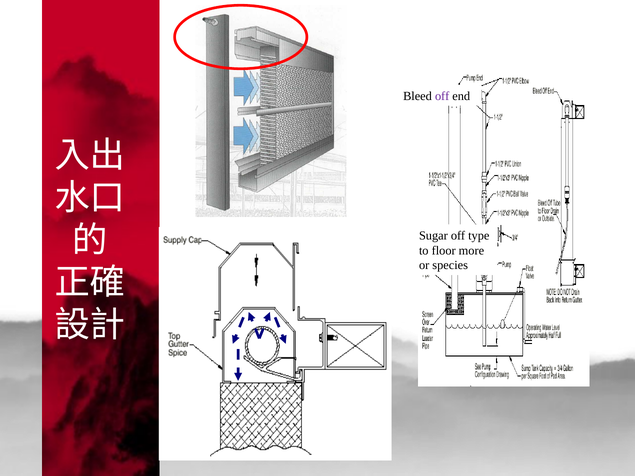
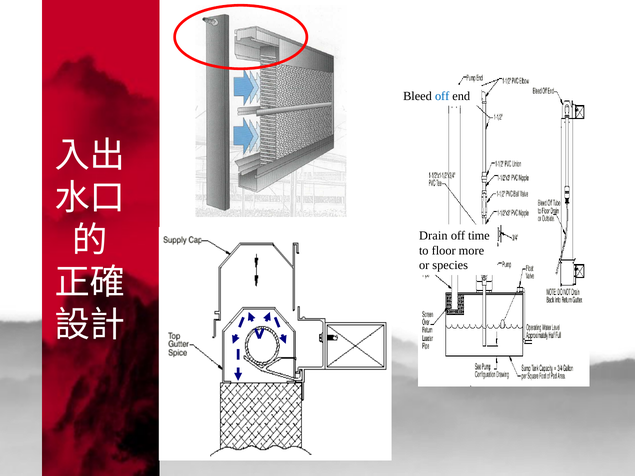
off at (442, 96) colour: purple -> blue
Sugar: Sugar -> Drain
type: type -> time
